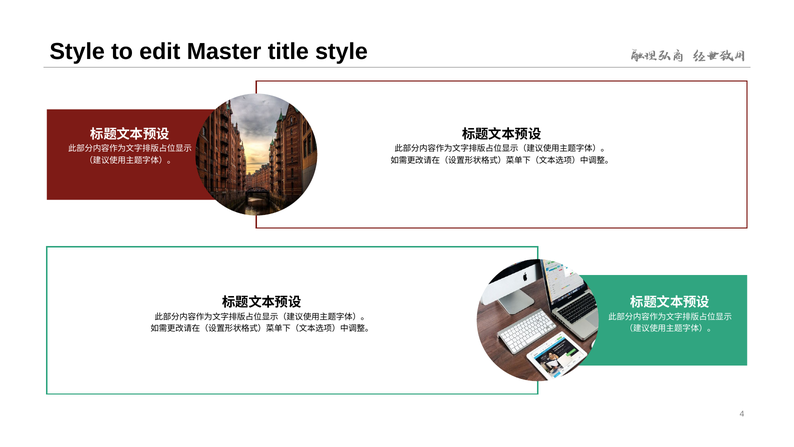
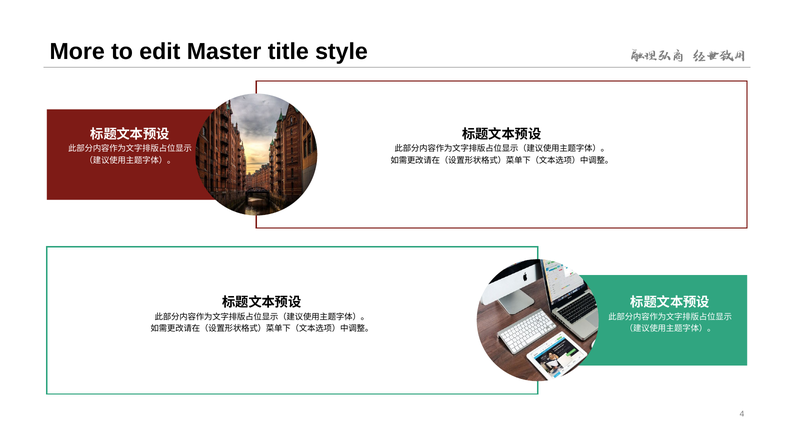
Style at (77, 51): Style -> More
